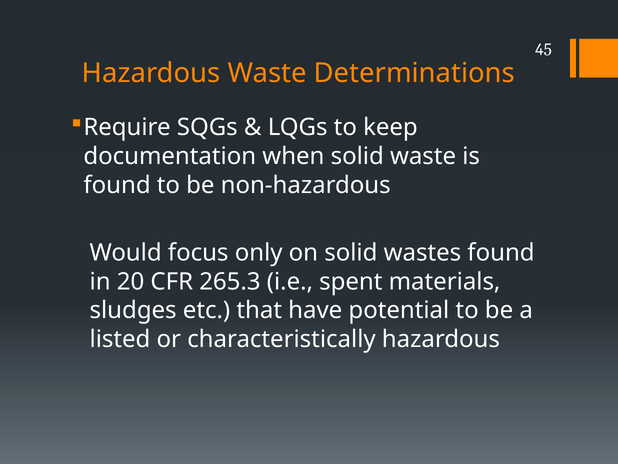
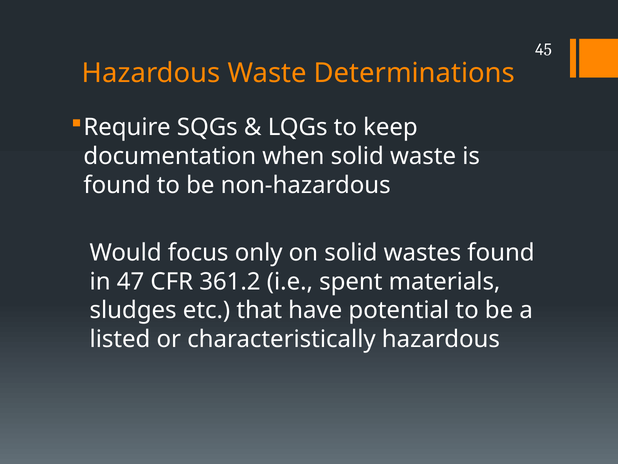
20: 20 -> 47
265.3: 265.3 -> 361.2
